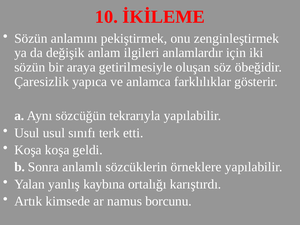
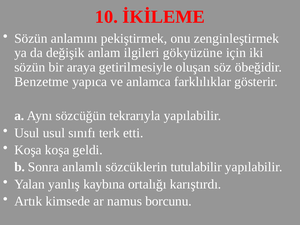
anlamlardır: anlamlardır -> gökyüzüne
Çaresizlik: Çaresizlik -> Benzetme
örneklere: örneklere -> tutulabilir
